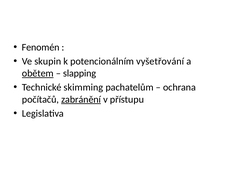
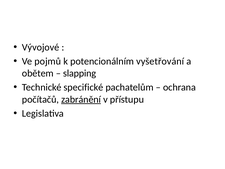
Fenomén: Fenomén -> Vývojové
skupin: skupin -> pojmů
obětem underline: present -> none
skimming: skimming -> specifické
